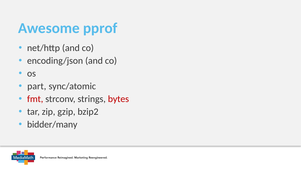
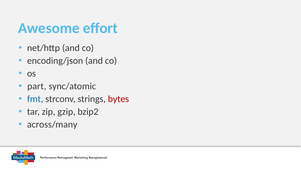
pprof: pprof -> effort
fmt colour: red -> blue
bidder/many: bidder/many -> across/many
